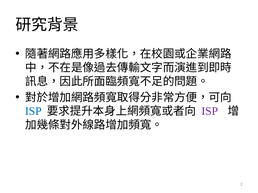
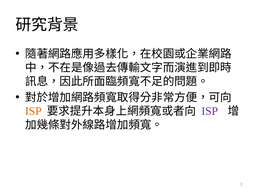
ISP at (33, 111) colour: blue -> orange
